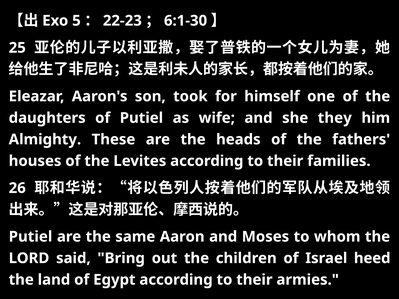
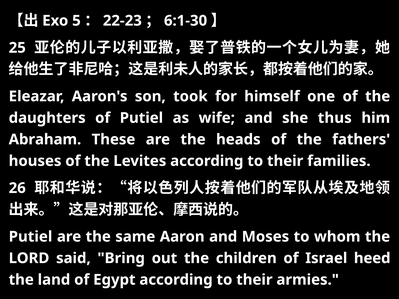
they: they -> thus
Almighty: Almighty -> Abraham
